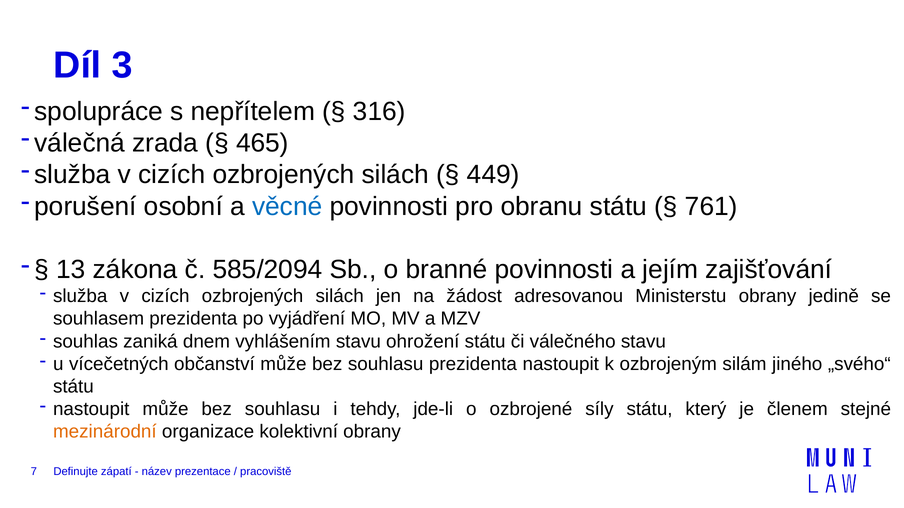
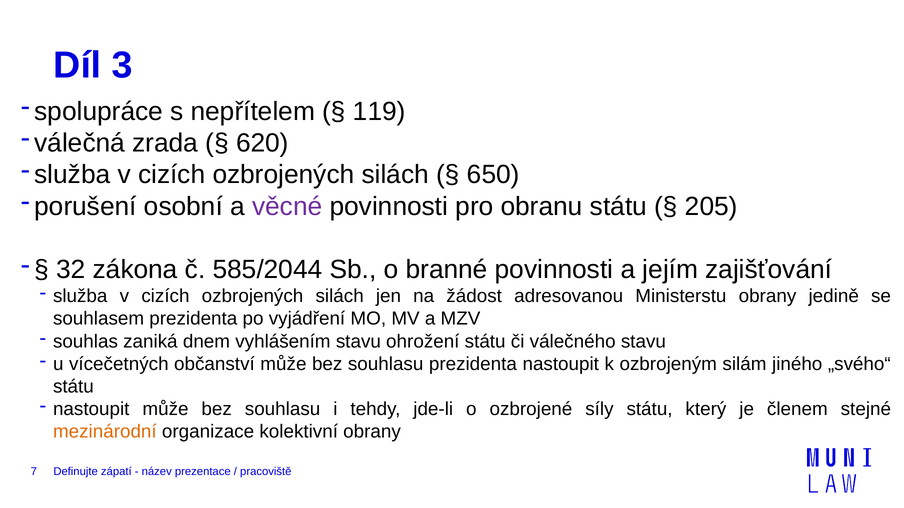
316: 316 -> 119
465: 465 -> 620
449: 449 -> 650
věcné colour: blue -> purple
761: 761 -> 205
13: 13 -> 32
585/2094: 585/2094 -> 585/2044
